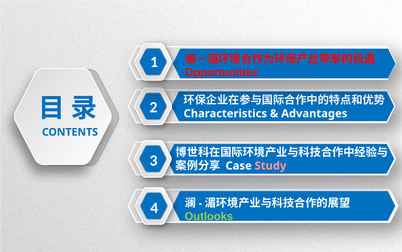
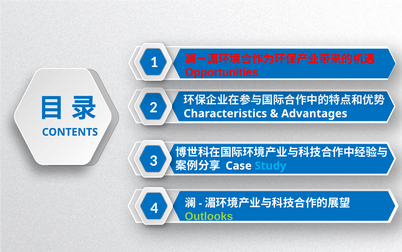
Study colour: pink -> light blue
